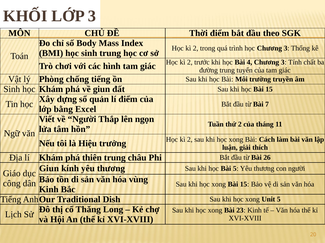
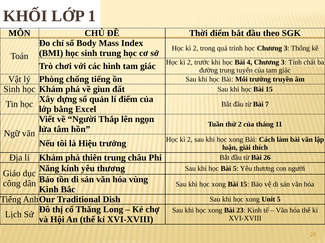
LỚP 3: 3 -> 1
Giun at (49, 169): Giun -> Năng
